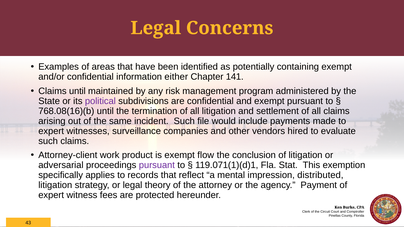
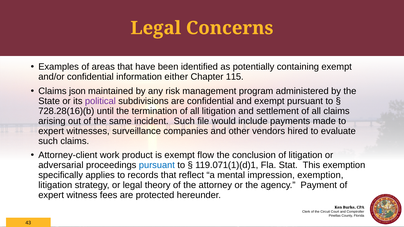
141: 141 -> 115
Claims until: until -> json
768.08(16)(b: 768.08(16)(b -> 728.28(16)(b
pursuant at (157, 165) colour: purple -> blue
impression distributed: distributed -> exemption
